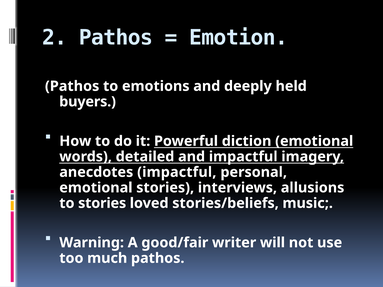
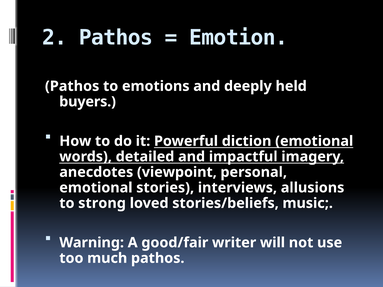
anecdotes impactful: impactful -> viewpoint
to stories: stories -> strong
